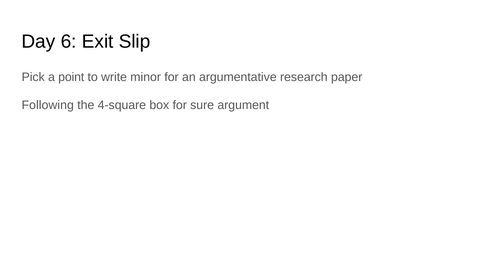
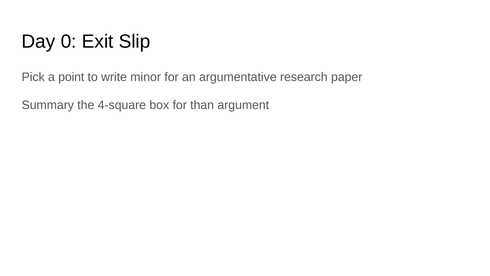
6: 6 -> 0
Following: Following -> Summary
sure: sure -> than
